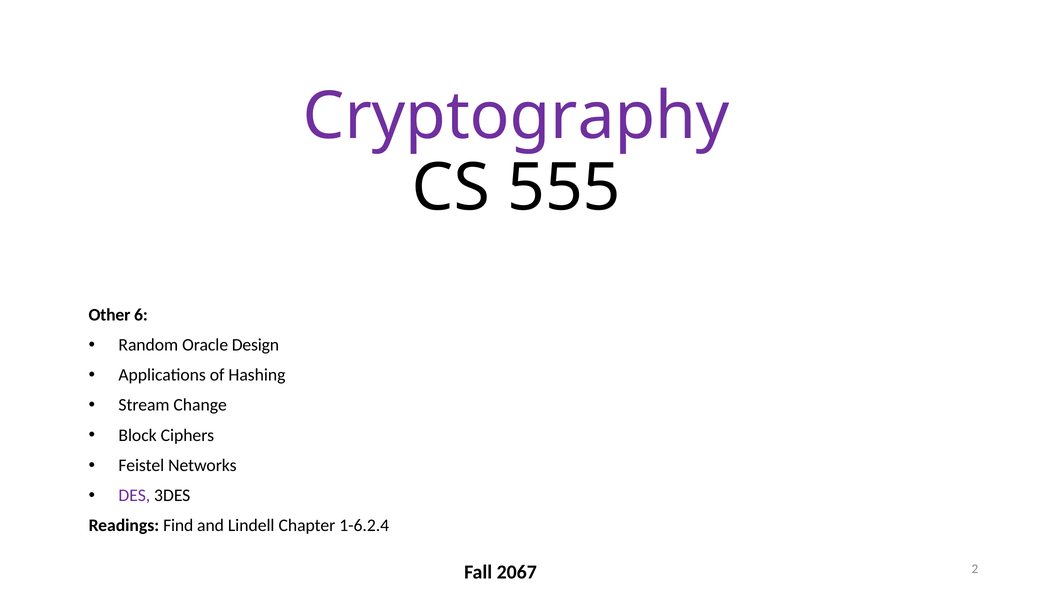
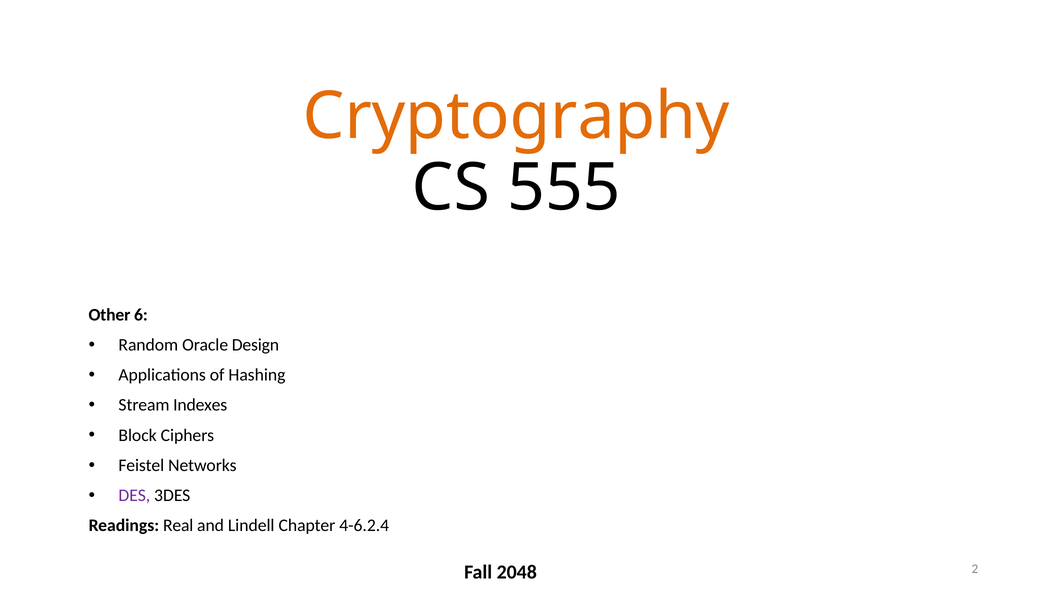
Cryptography colour: purple -> orange
Change: Change -> Indexes
Find: Find -> Real
1-6.2.4: 1-6.2.4 -> 4-6.2.4
2067: 2067 -> 2048
